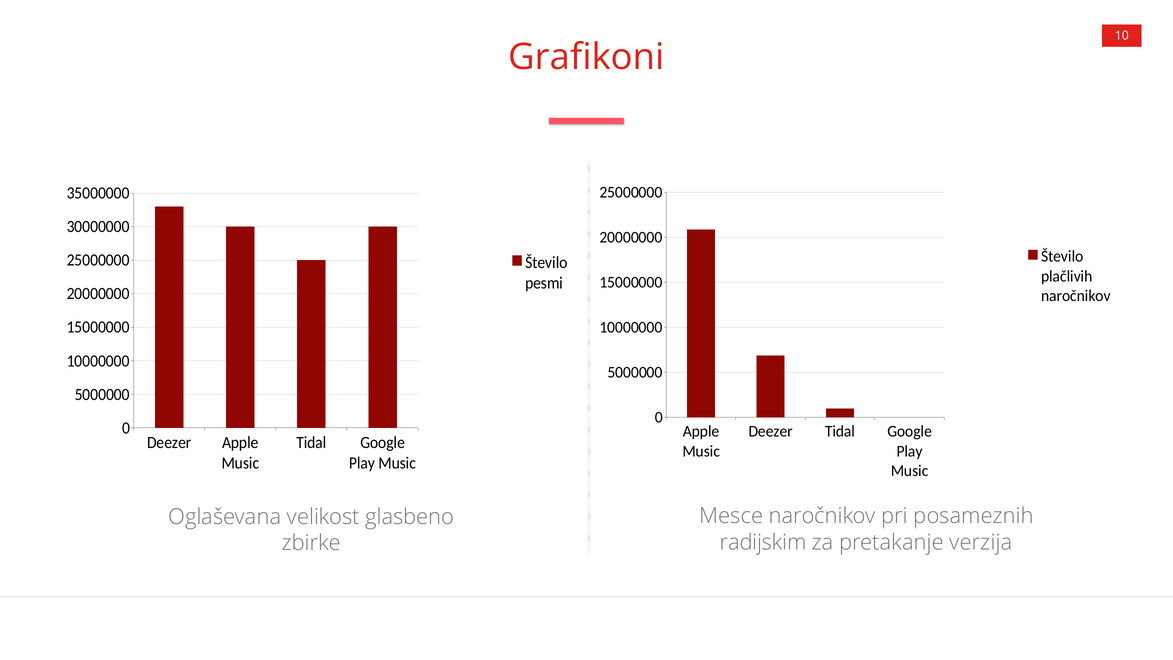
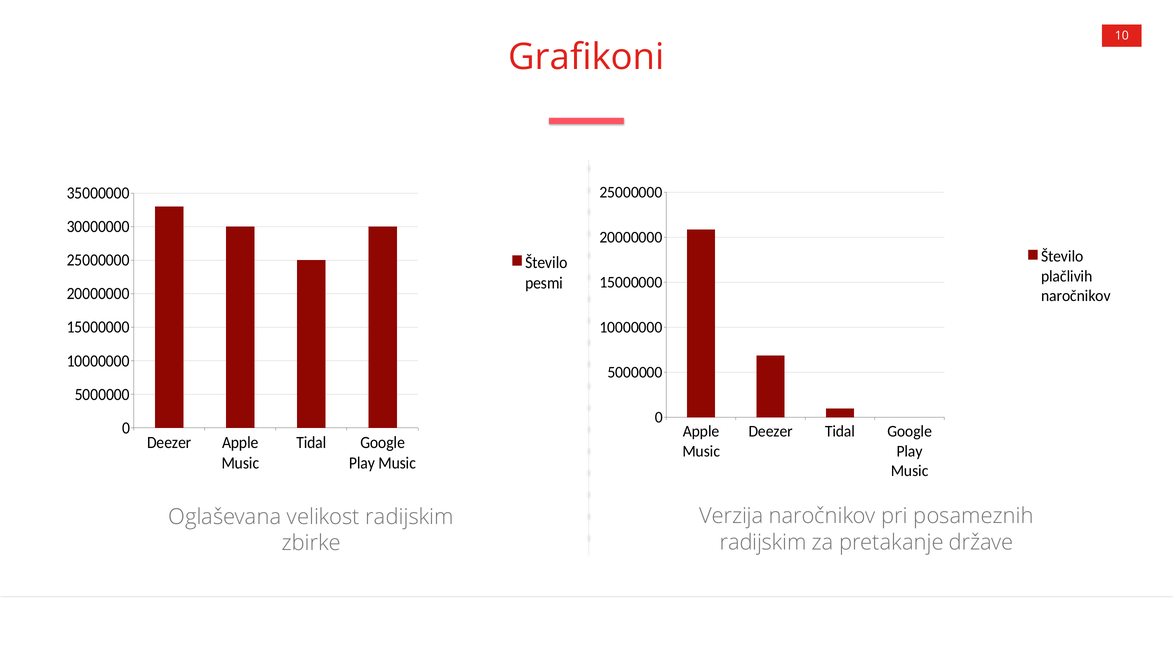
Mesce: Mesce -> Verzija
velikost glasbeno: glasbeno -> radijskim
verzija: verzija -> države
